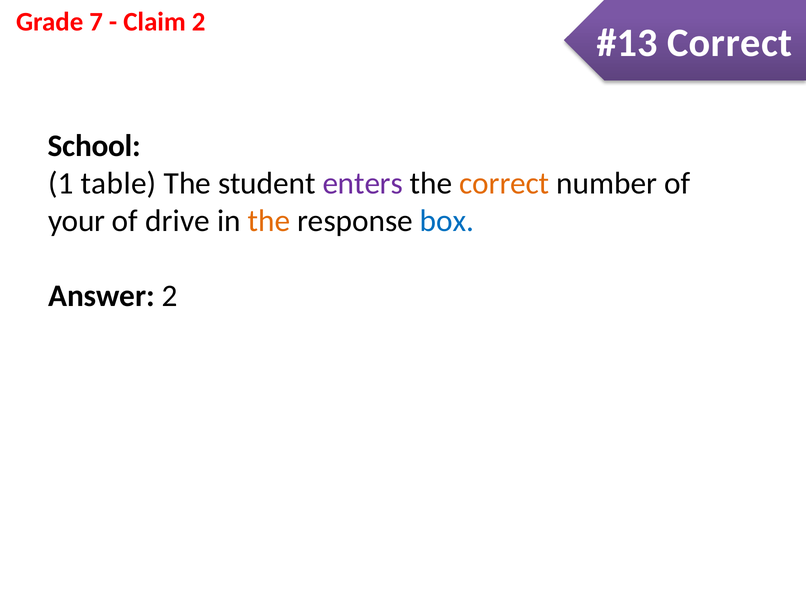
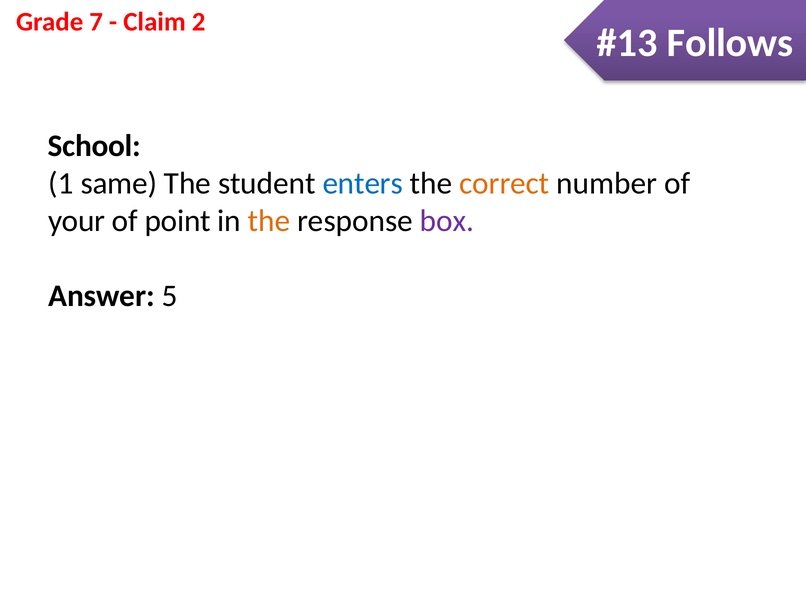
Correct at (730, 43): Correct -> Follows
table: table -> same
enters colour: purple -> blue
drive: drive -> point
box colour: blue -> purple
Answer 2: 2 -> 5
